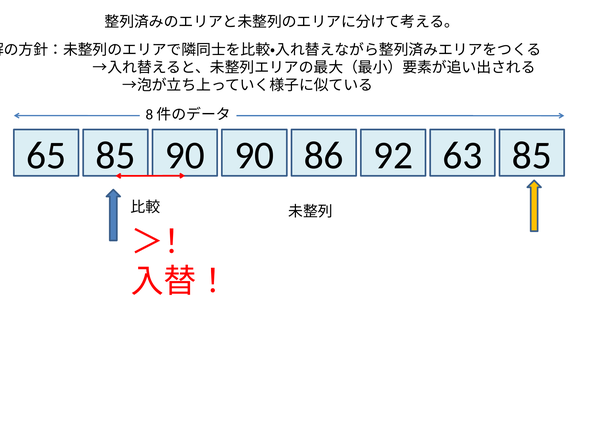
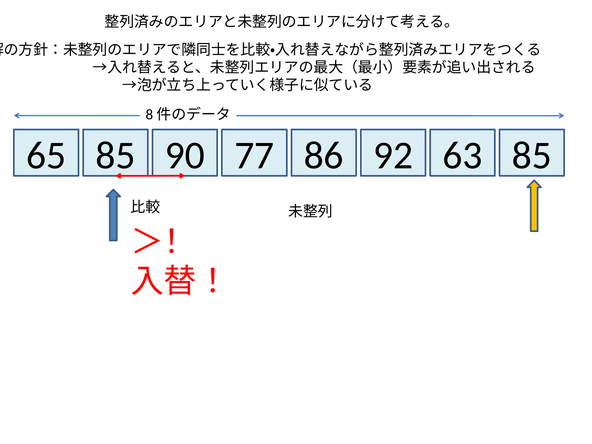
85 90: 90 -> 77
